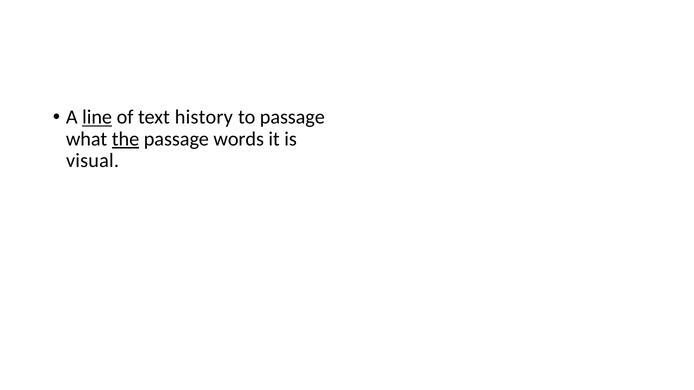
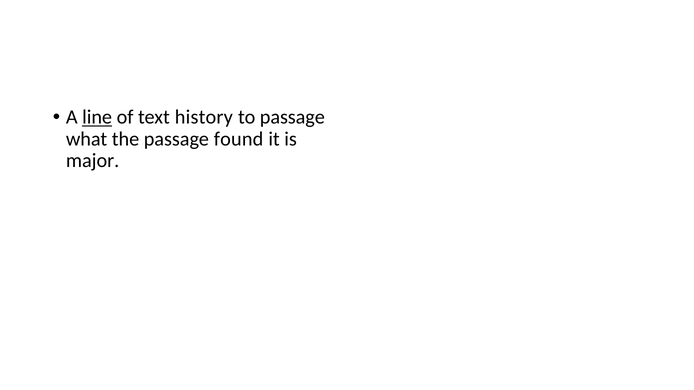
the underline: present -> none
words: words -> found
visual: visual -> major
